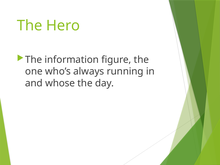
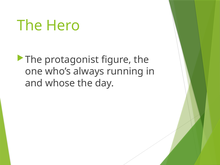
information: information -> protagonist
